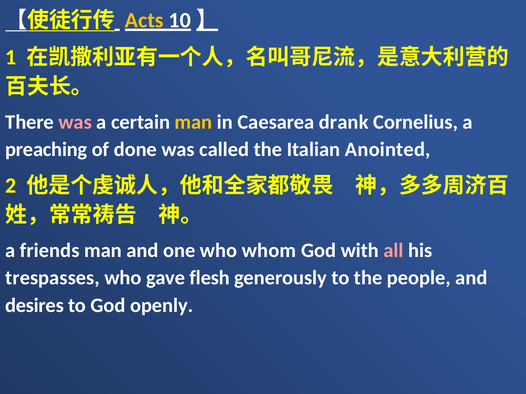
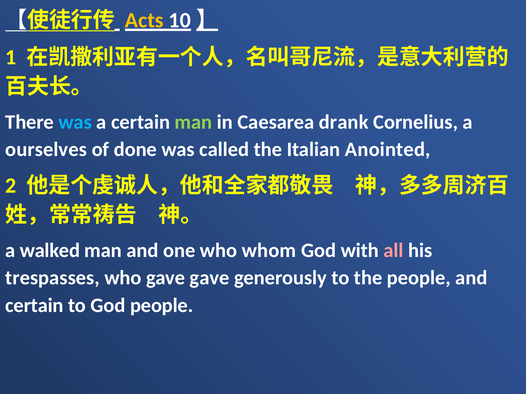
was at (75, 122) colour: pink -> light blue
man at (193, 122) colour: yellow -> light green
preaching: preaching -> ourselves
friends: friends -> walked
gave flesh: flesh -> gave
desires at (34, 306): desires -> certain
God openly: openly -> people
